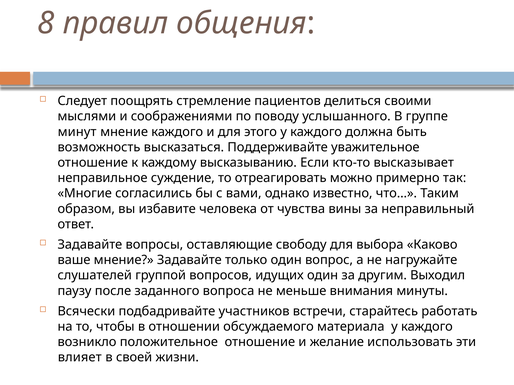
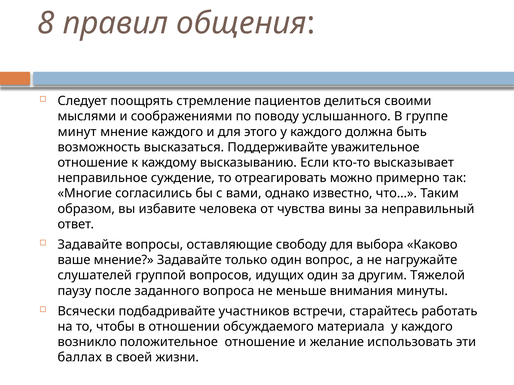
Выходил: Выходил -> Тяжелой
влияет: влияет -> баллах
